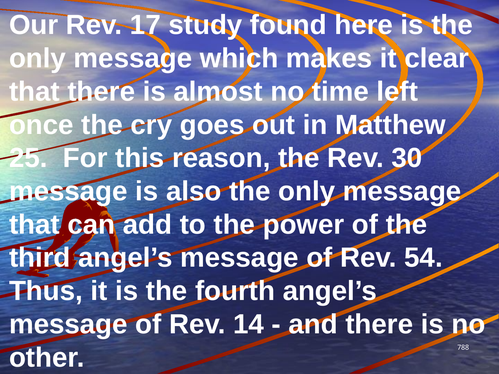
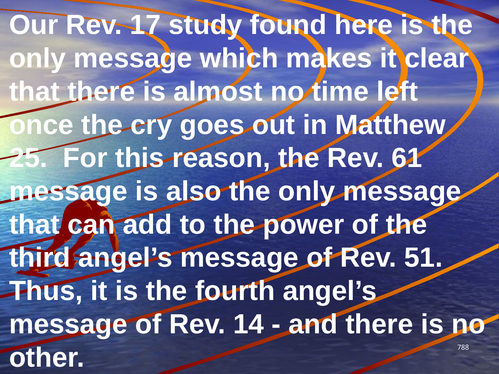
30: 30 -> 61
54: 54 -> 51
